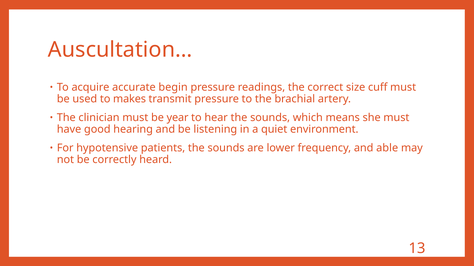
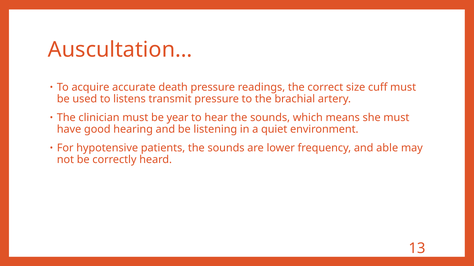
begin: begin -> death
makes: makes -> listens
